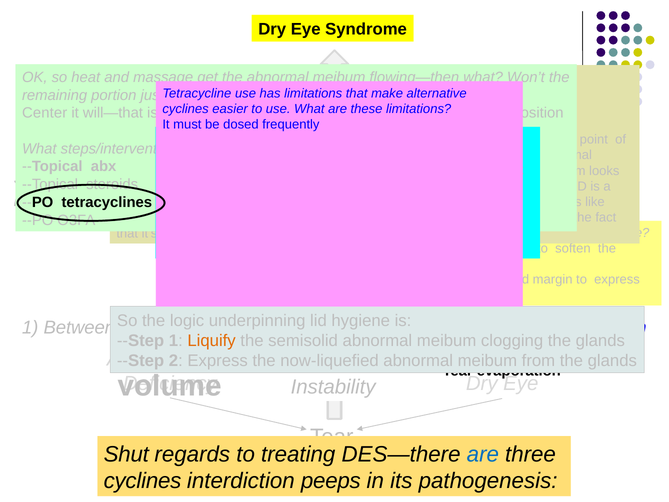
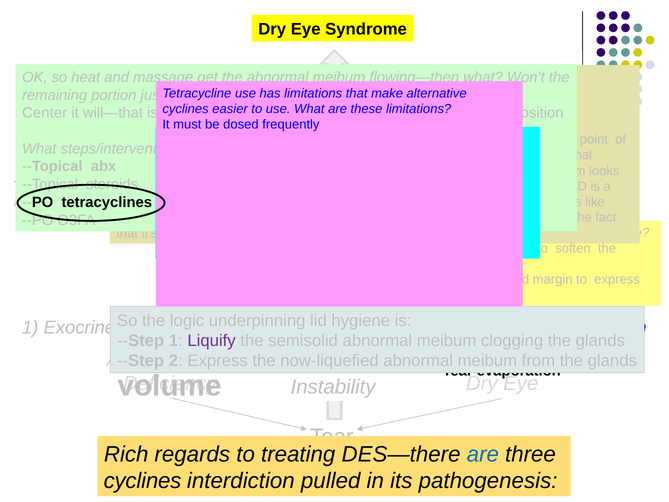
Between: Between -> Exocrine
Liquify colour: orange -> purple
Shut: Shut -> Rich
peeps: peeps -> pulled
